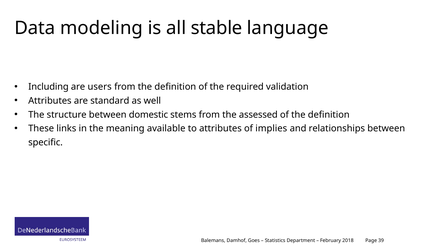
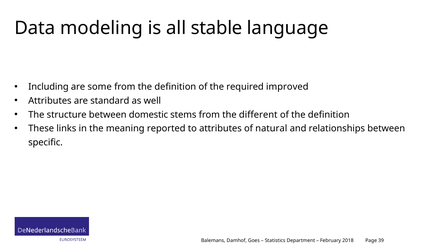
users: users -> some
validation: validation -> improved
assessed: assessed -> different
available: available -> reported
implies: implies -> natural
